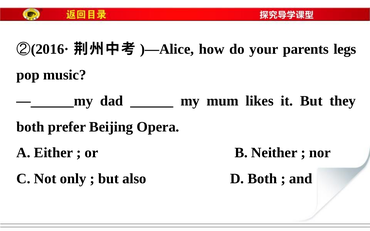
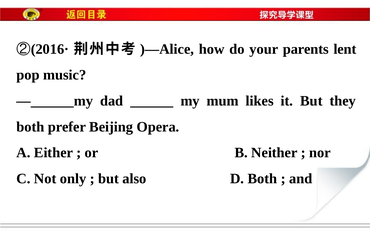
legs: legs -> lent
